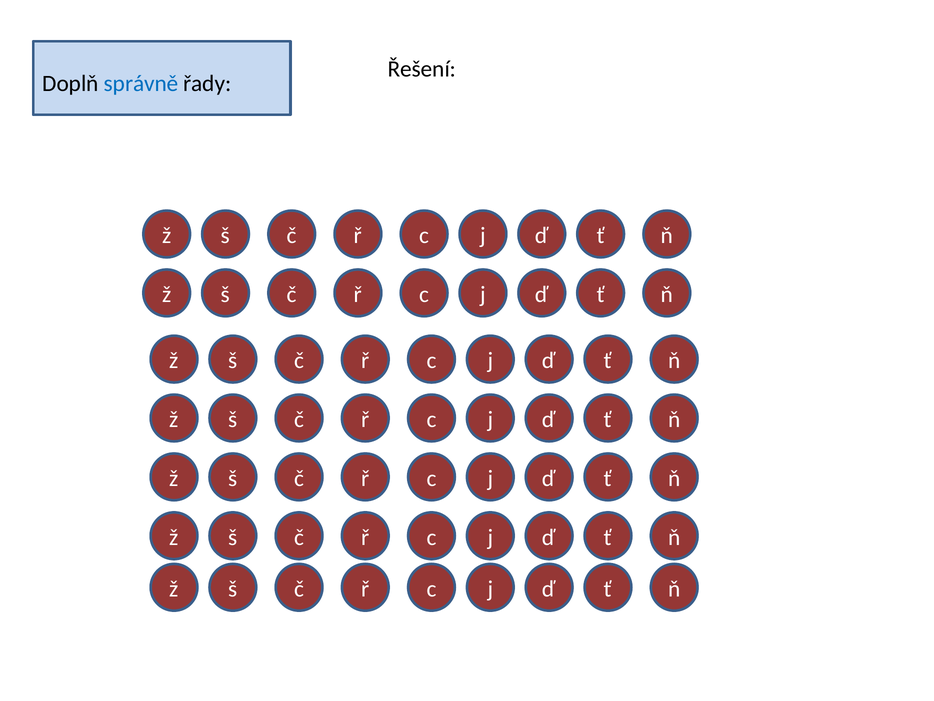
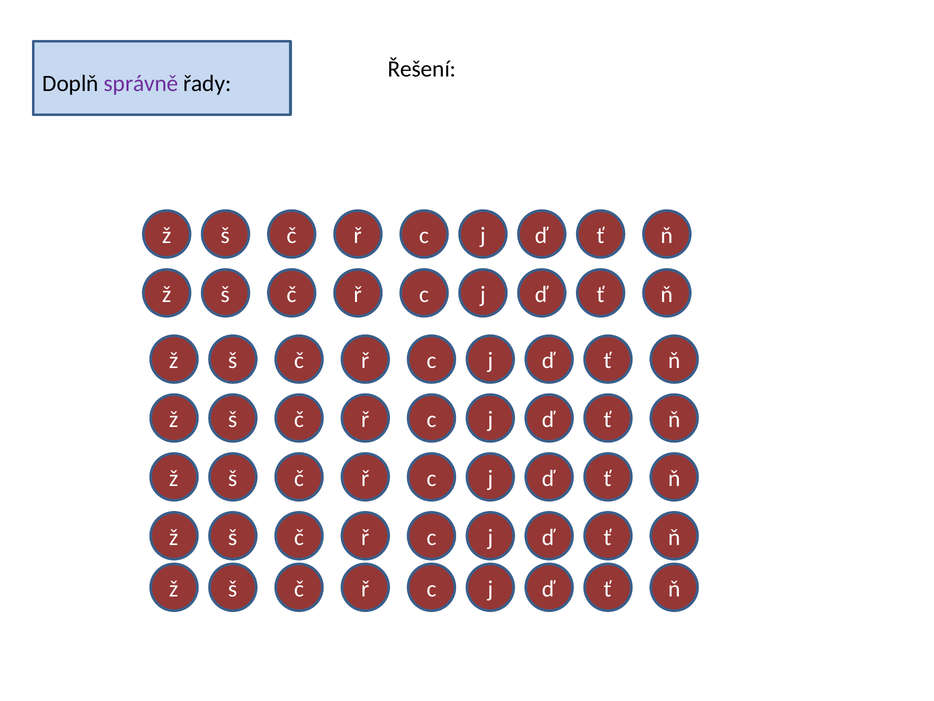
správně colour: blue -> purple
